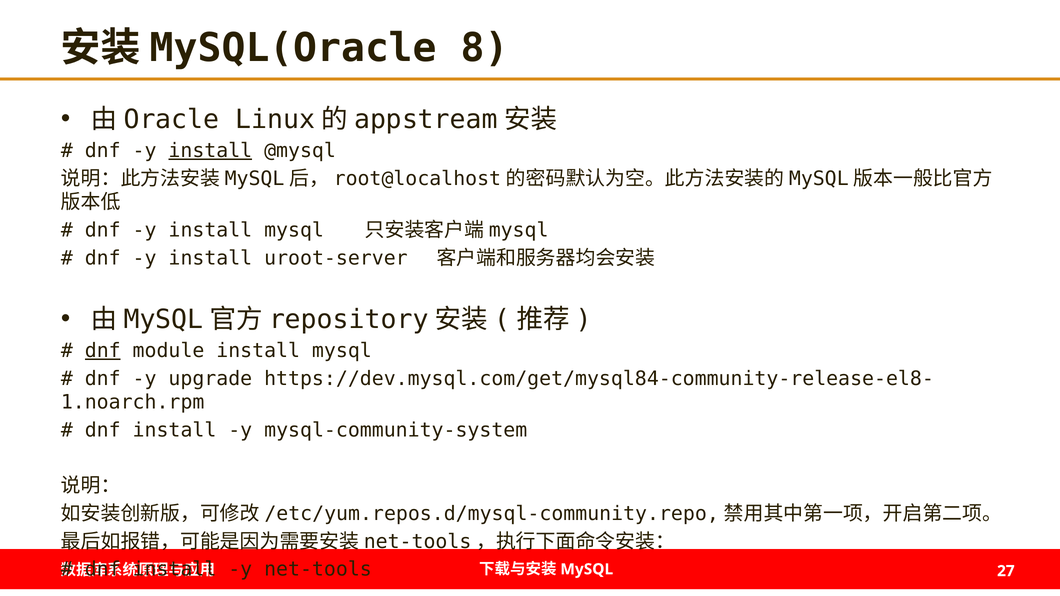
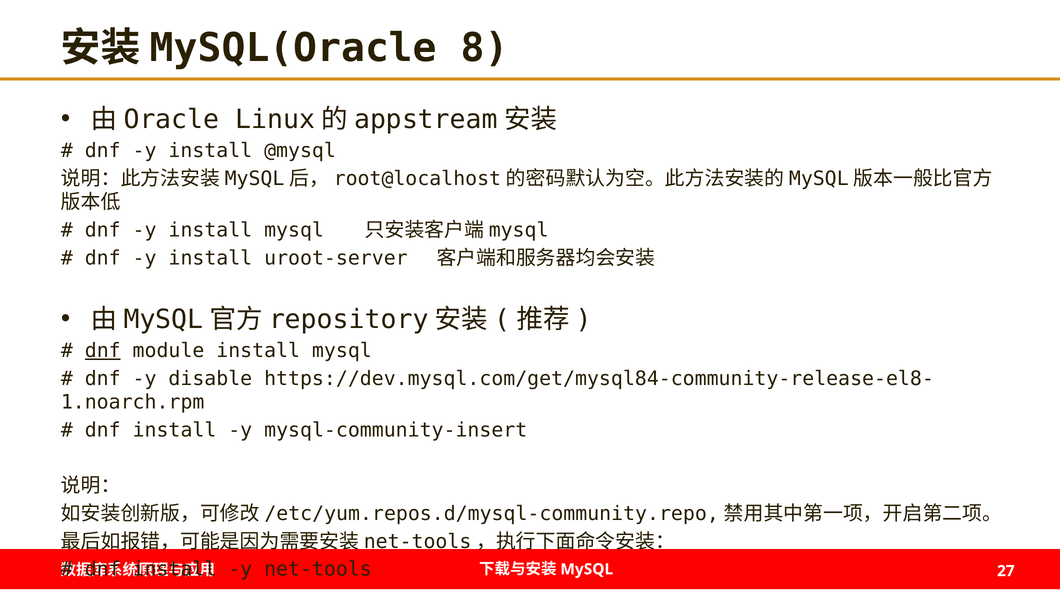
install at (210, 151) underline: present -> none
upgrade: upgrade -> disable
mysql-community-system: mysql-community-system -> mysql-community-insert
